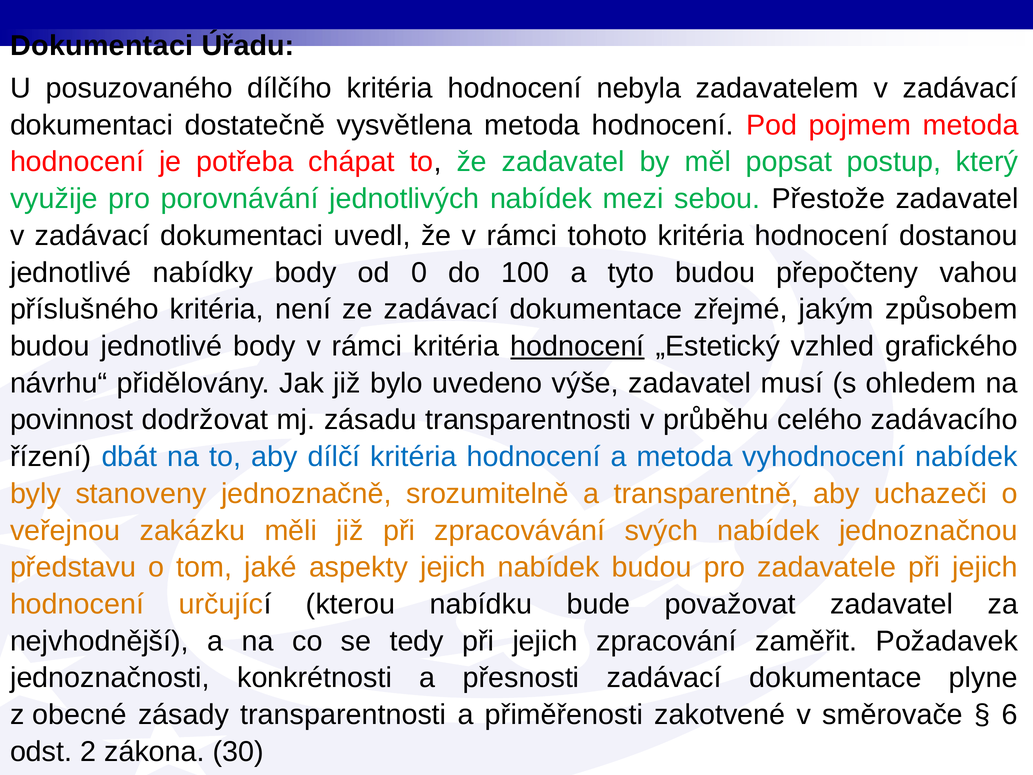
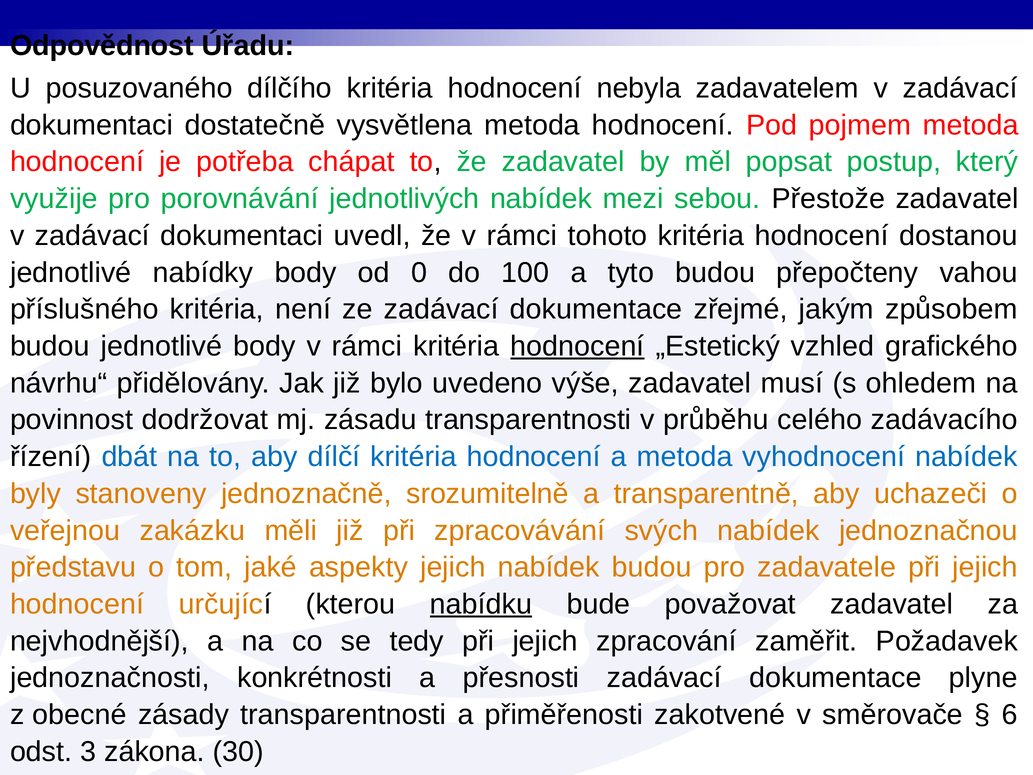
Dokumentaci at (102, 46): Dokumentaci -> Odpovědnost
nabídku underline: none -> present
2: 2 -> 3
